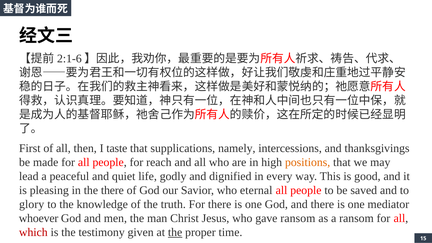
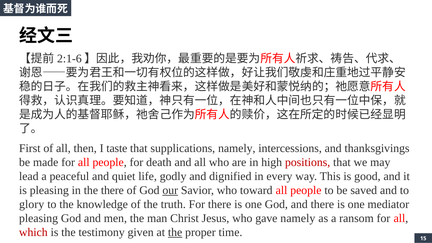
reach: reach -> death
positions colour: orange -> red
our underline: none -> present
eternal: eternal -> toward
whoever at (39, 218): whoever -> pleasing
gave ransom: ransom -> namely
